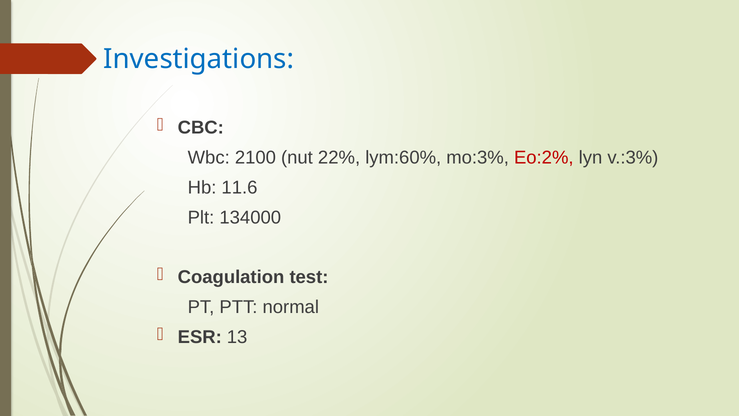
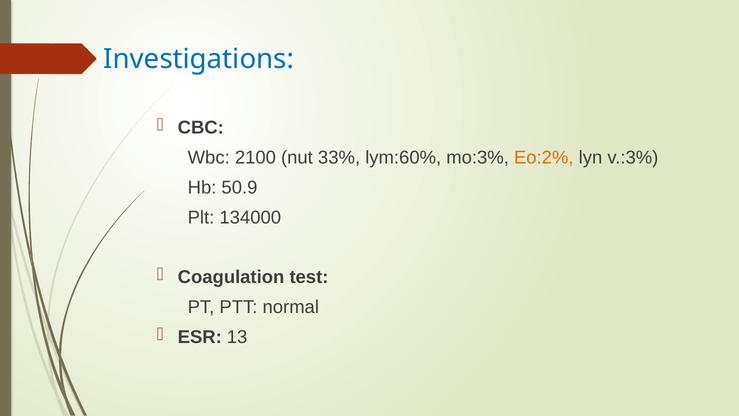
22%: 22% -> 33%
Eo:2% colour: red -> orange
11.6: 11.6 -> 50.9
